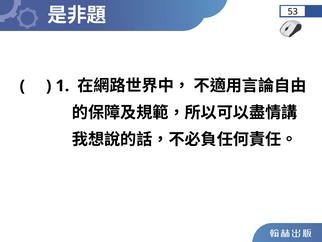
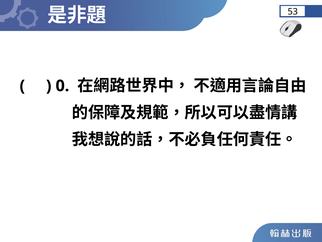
1: 1 -> 0
